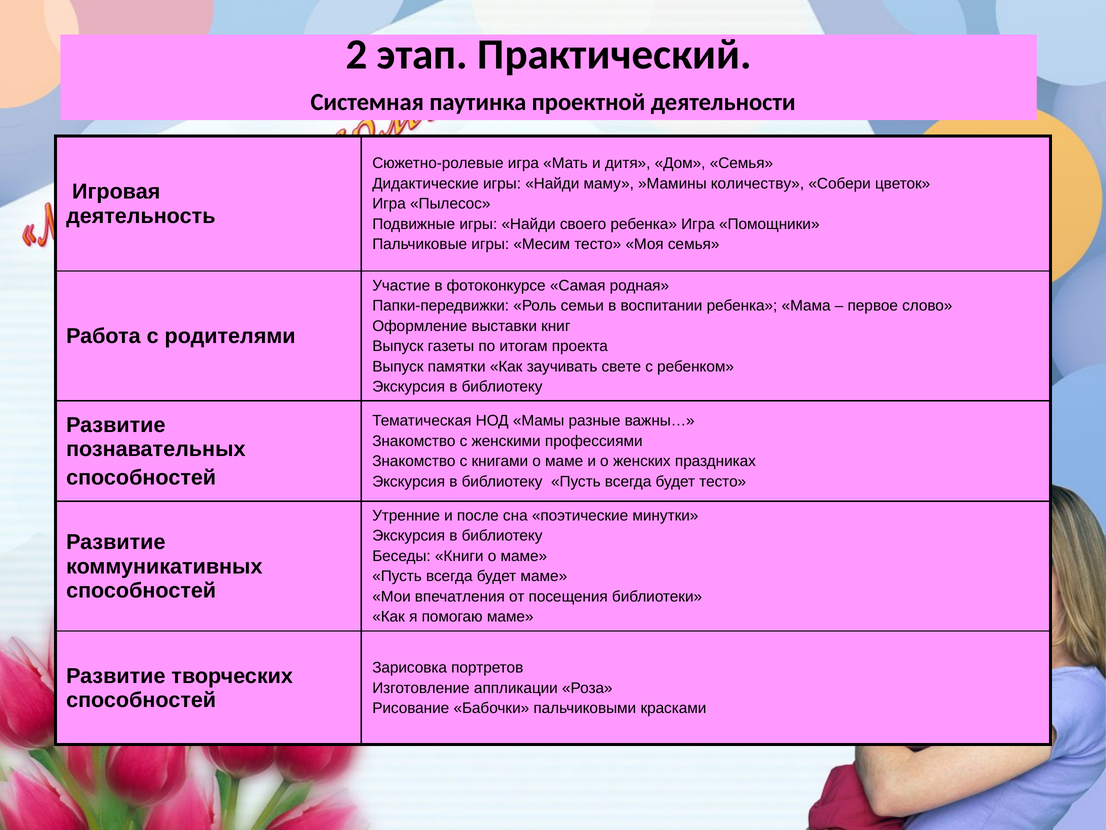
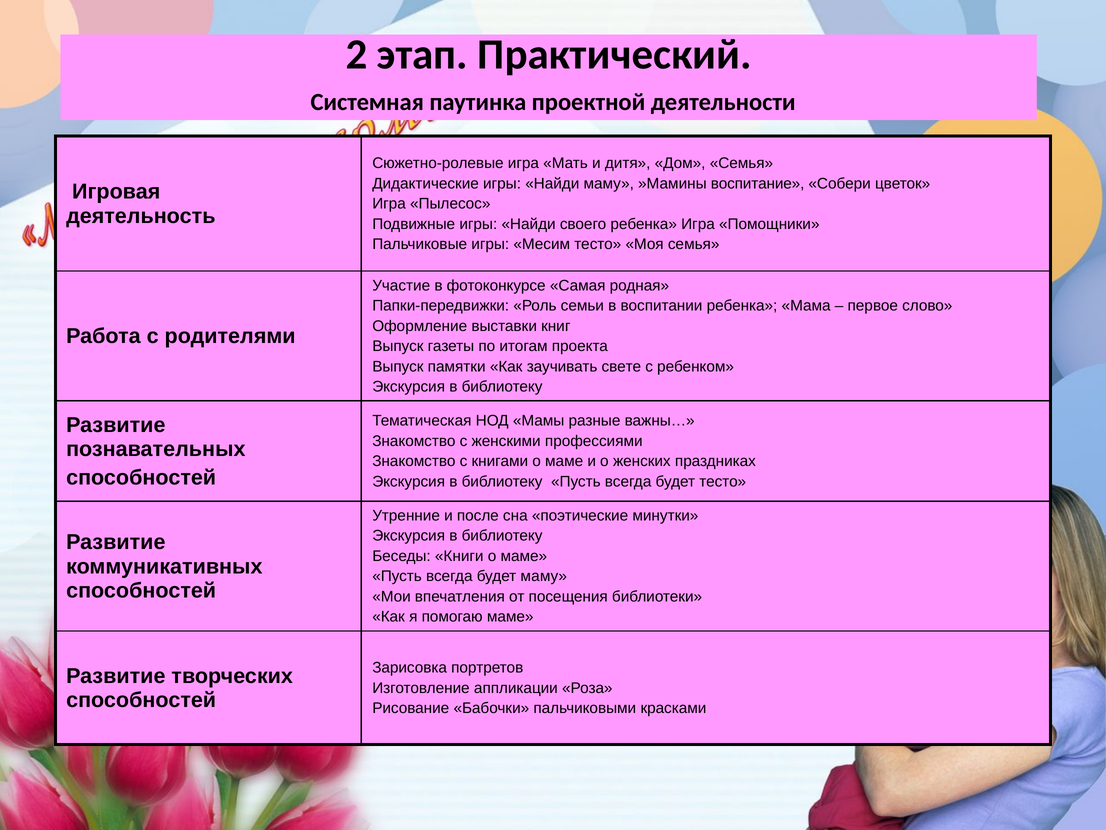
количеству: количеству -> воспитание
будет маме: маме -> маму
